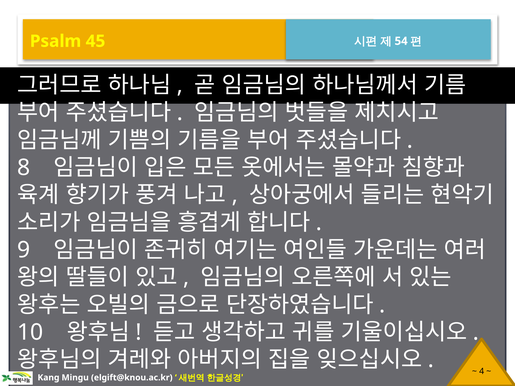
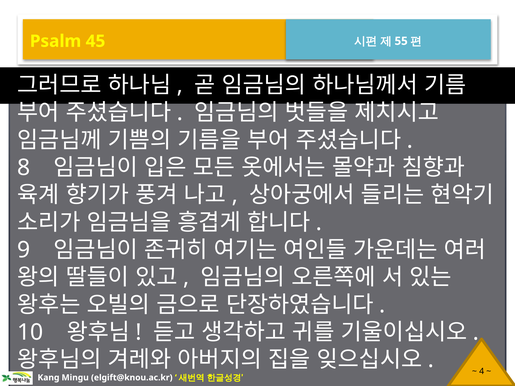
54: 54 -> 55
